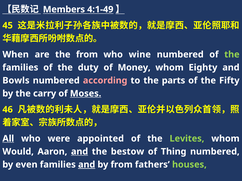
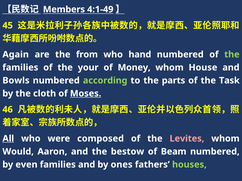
When: When -> Again
wine: wine -> hand
duty: duty -> your
Eighty: Eighty -> House
according colour: pink -> light green
Fifty: Fifty -> Task
carry: carry -> cloth
appointed: appointed -> composed
Levites colour: light green -> pink
and at (80, 152) underline: present -> none
Thing: Thing -> Beam
and at (87, 165) underline: present -> none
by from: from -> ones
